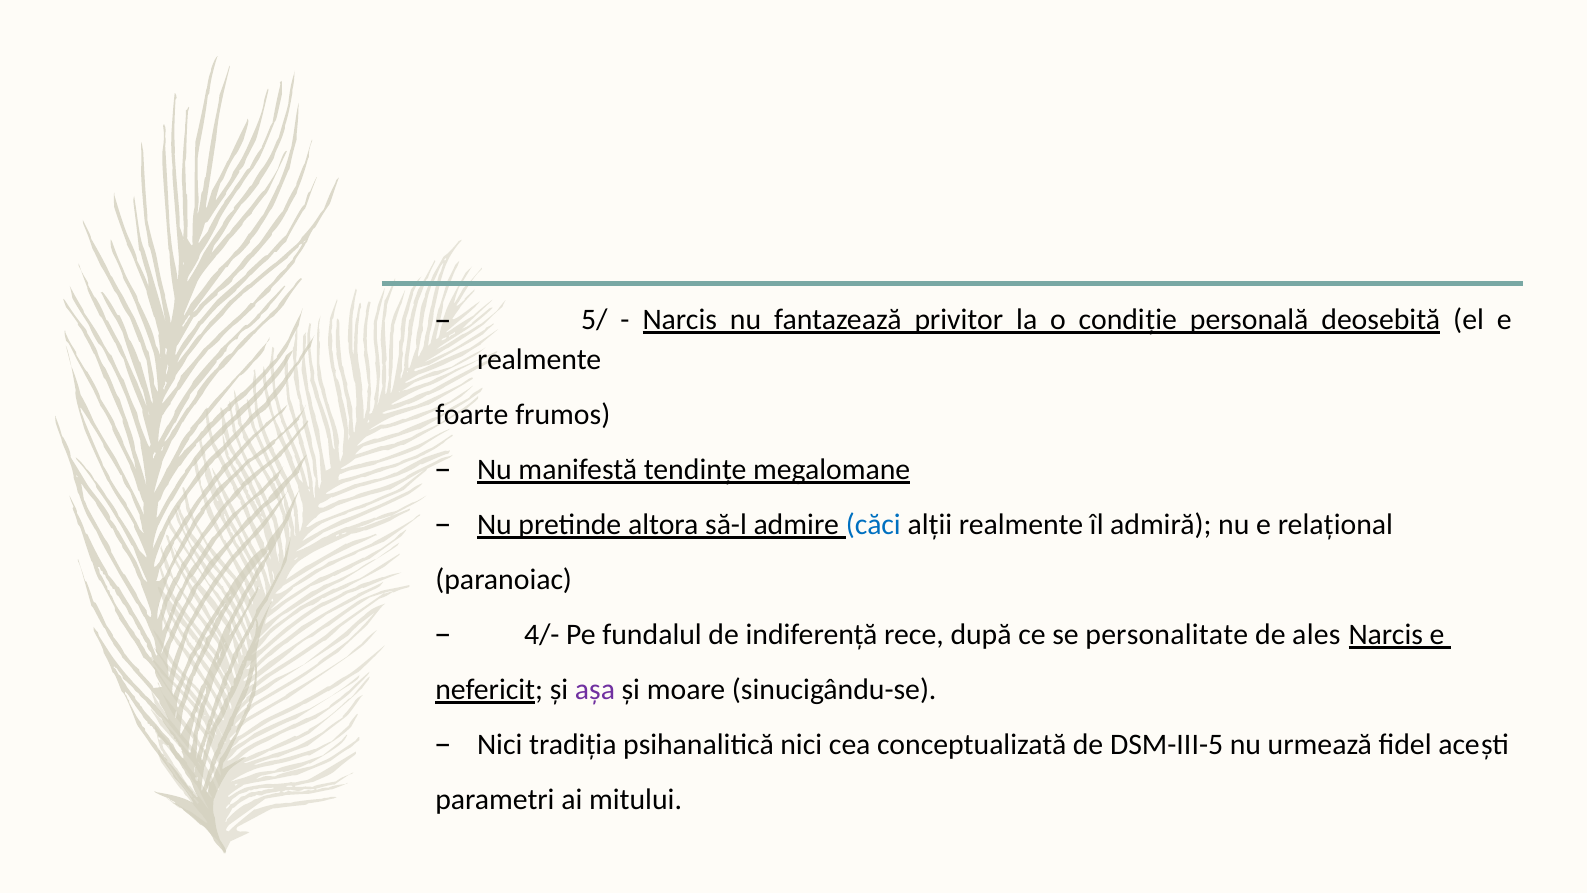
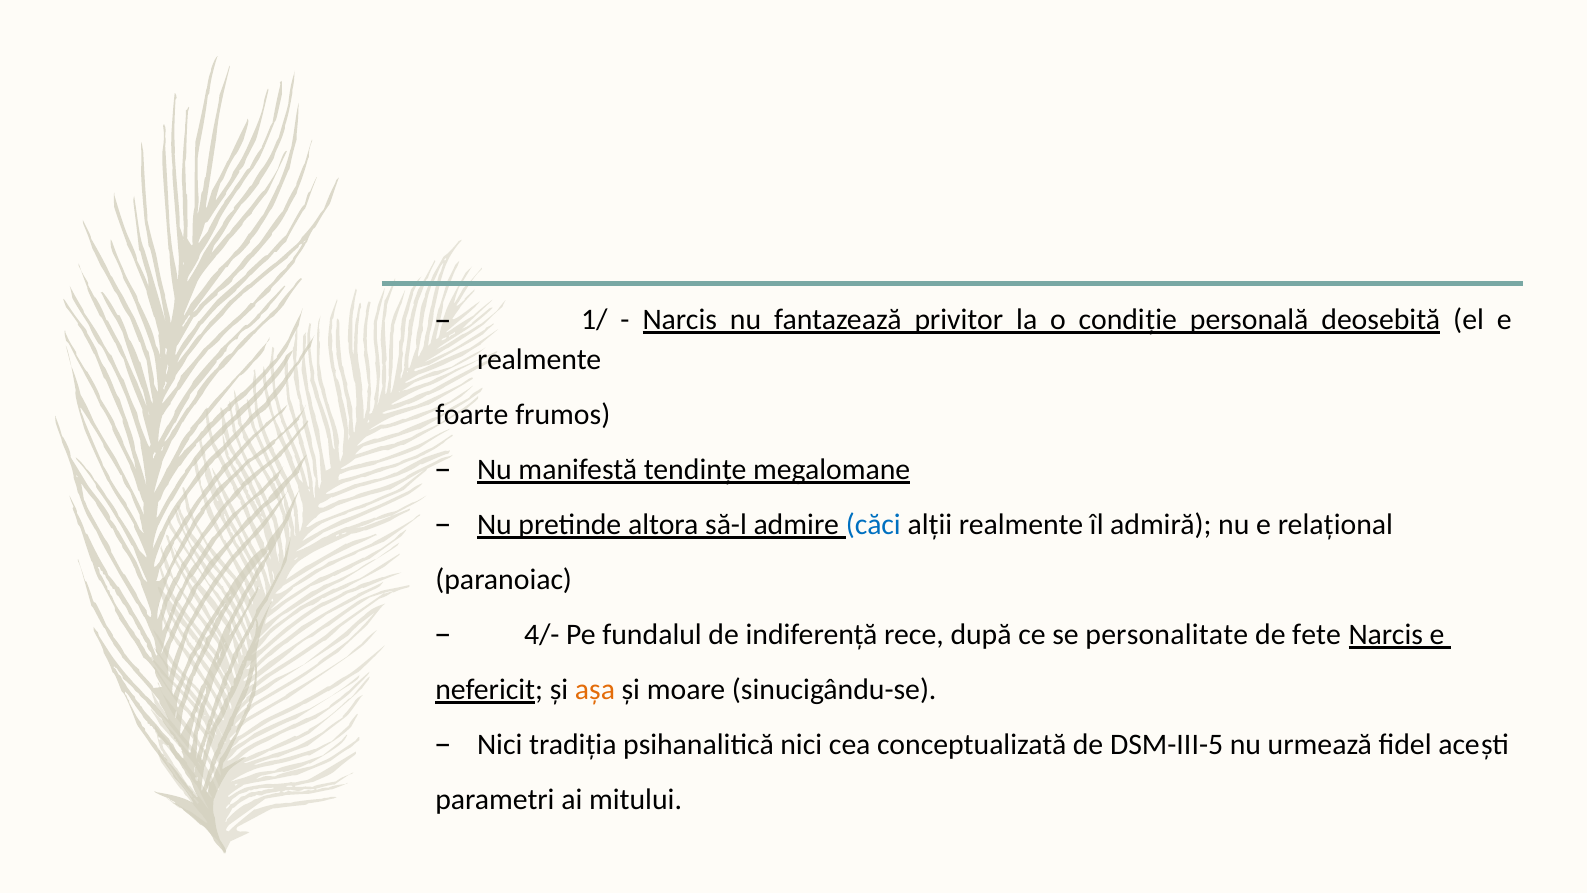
5/: 5/ -> 1/
ales: ales -> fete
aşa colour: purple -> orange
